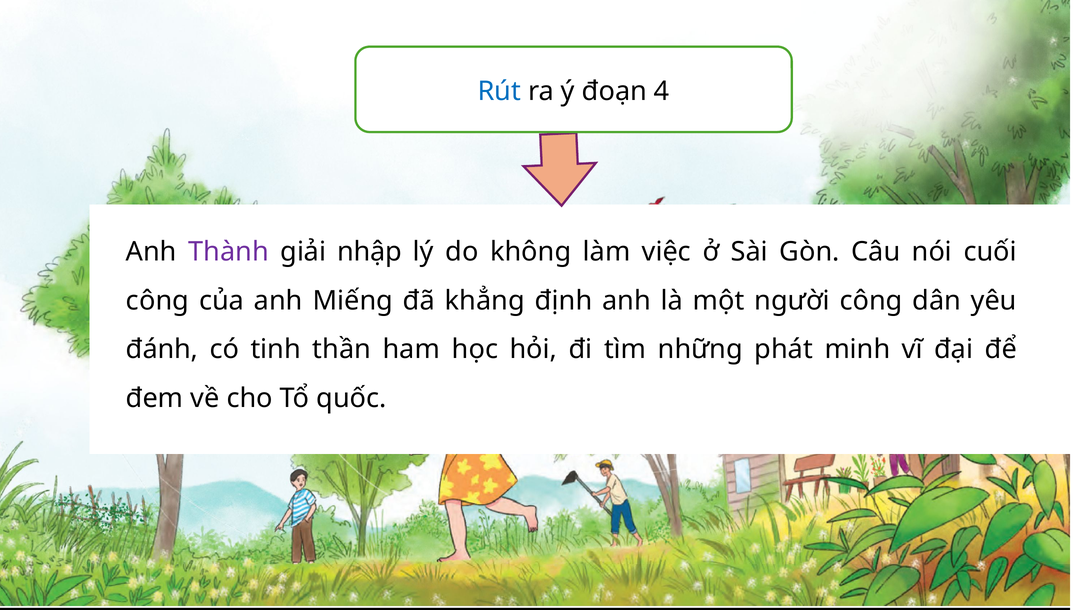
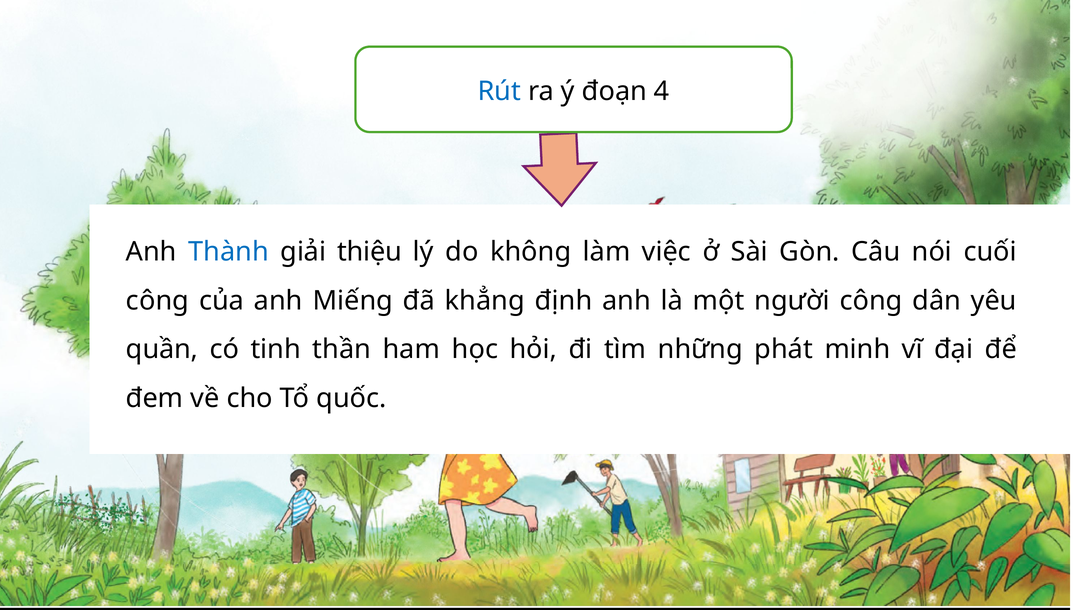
Thành colour: purple -> blue
nhập: nhập -> thiệu
đánh: đánh -> quần
